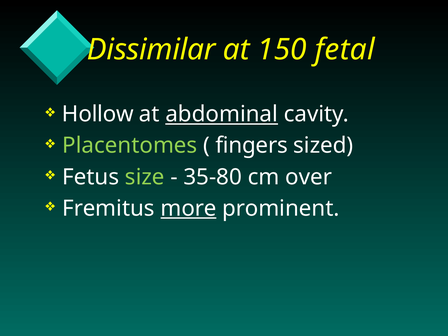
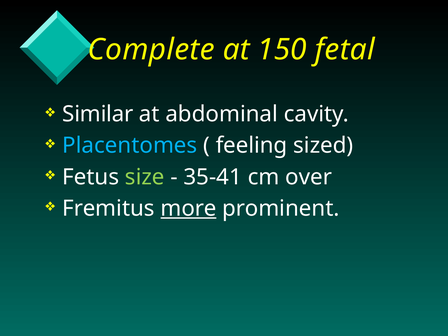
Dissimilar: Dissimilar -> Complete
Hollow: Hollow -> Similar
abdominal underline: present -> none
Placentomes colour: light green -> light blue
fingers: fingers -> feeling
35-80: 35-80 -> 35-41
